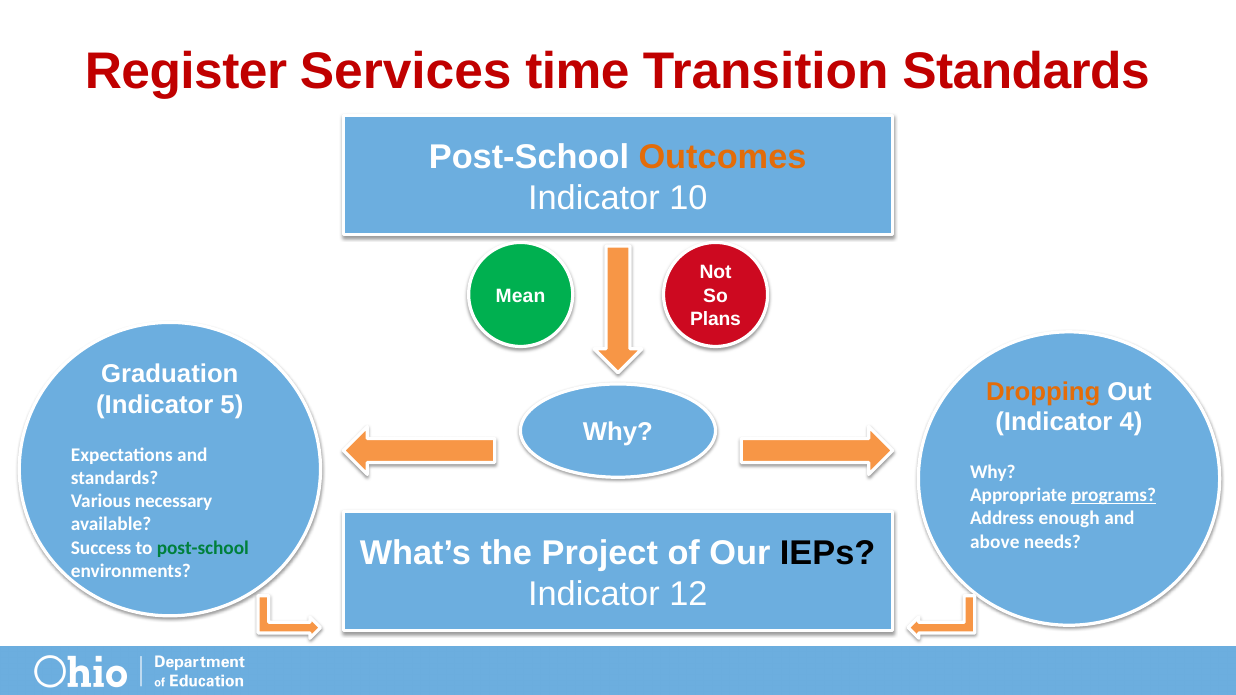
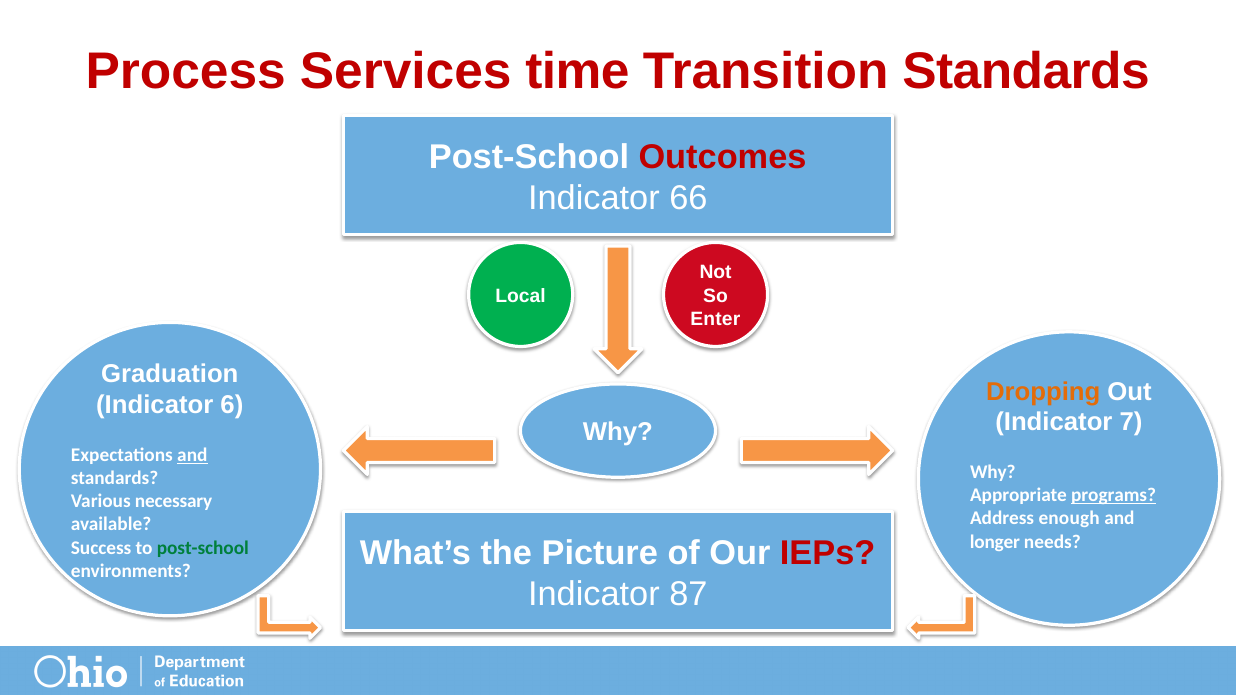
Register: Register -> Process
Outcomes colour: orange -> red
10: 10 -> 66
Mean: Mean -> Local
Plans: Plans -> Enter
5: 5 -> 6
4: 4 -> 7
and at (192, 455) underline: none -> present
above: above -> longer
Project: Project -> Picture
IEPs colour: black -> red
12: 12 -> 87
